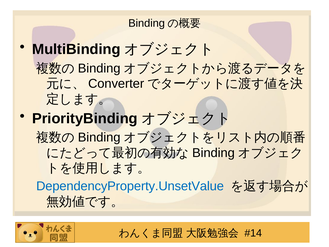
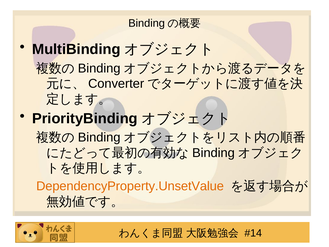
DependencyProperty.UnsetValue colour: blue -> orange
